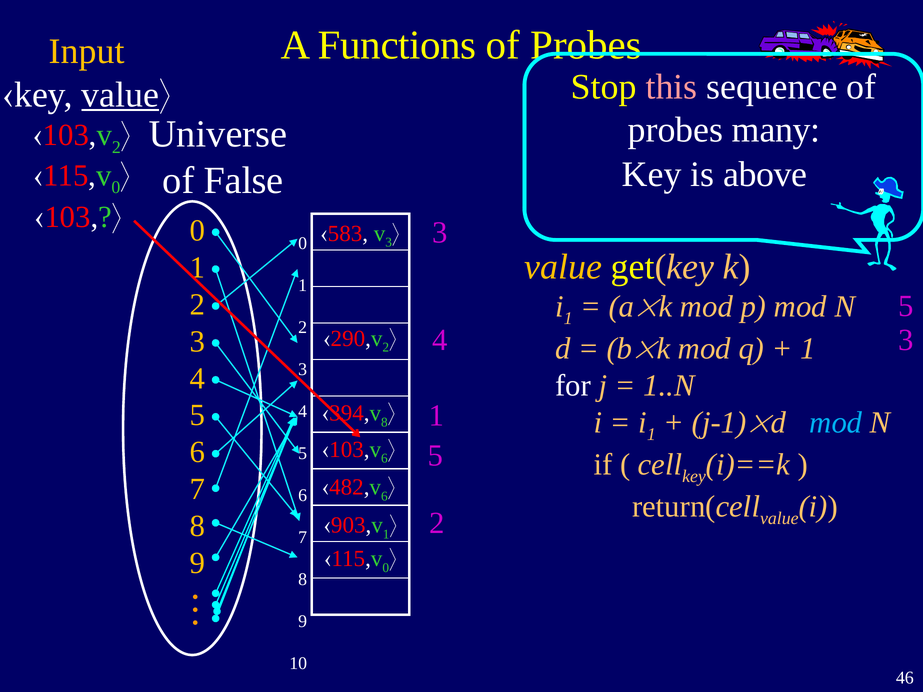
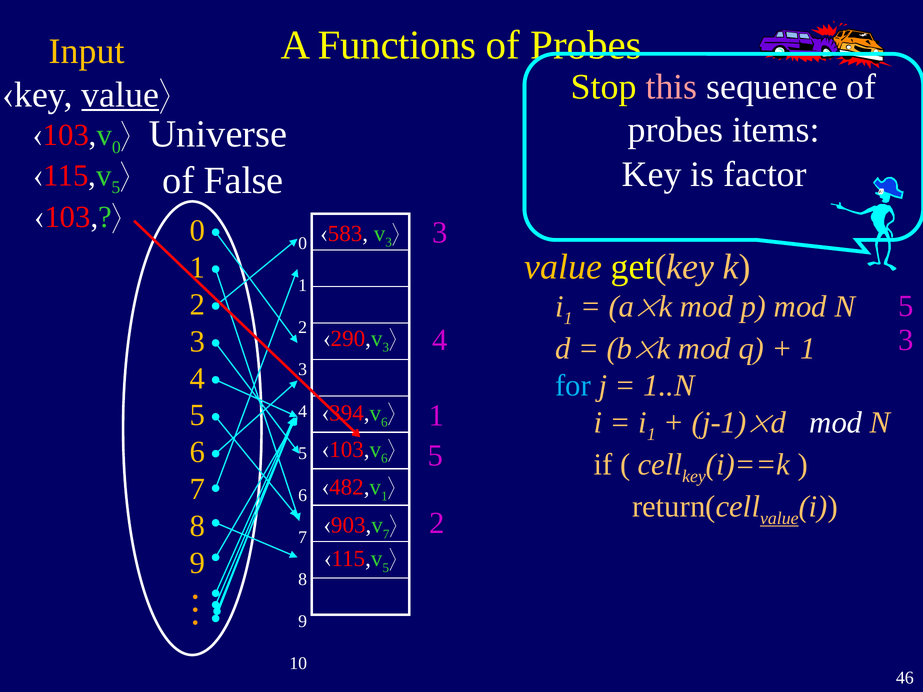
many: many -> items
2 at (116, 147): 2 -> 0
above: above -> factor
0 at (116, 188): 0 -> 5
2 at (386, 348): 2 -> 3
for colour: white -> light blue
8 at (384, 422): 8 -> 6
mod at (836, 423) colour: light blue -> white
6 at (384, 496): 6 -> 1
value at (779, 519) underline: none -> present
1 at (386, 534): 1 -> 7
0 at (386, 568): 0 -> 5
